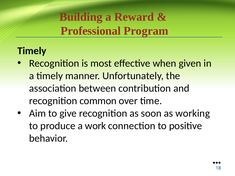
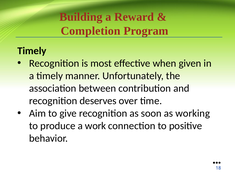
Professional: Professional -> Completion
common: common -> deserves
